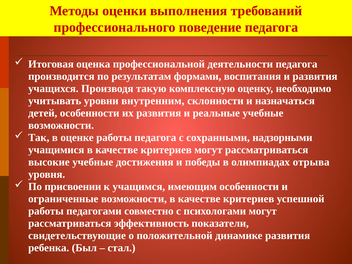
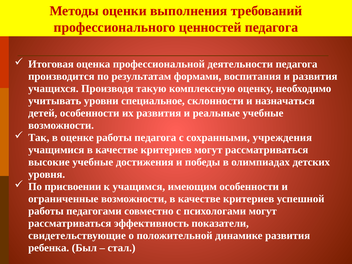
поведение: поведение -> ценностей
внутренним: внутренним -> специальное
надзорными: надзорными -> учреждения
отрыва: отрыва -> детских
